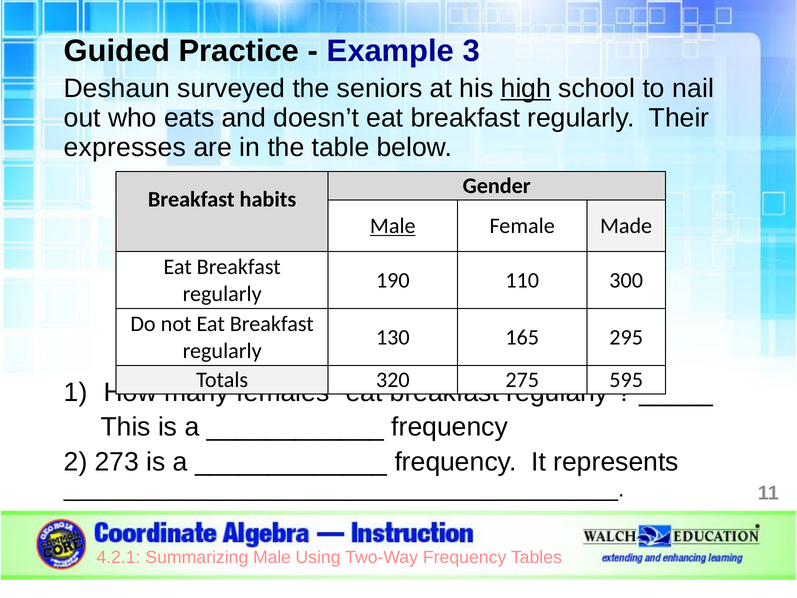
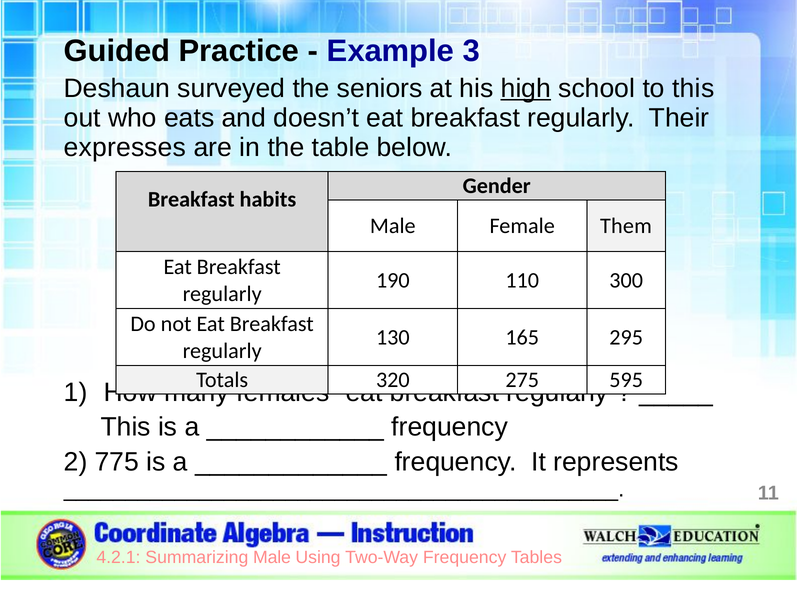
to nail: nail -> this
Male at (393, 226) underline: present -> none
Made: Made -> Them
273: 273 -> 775
